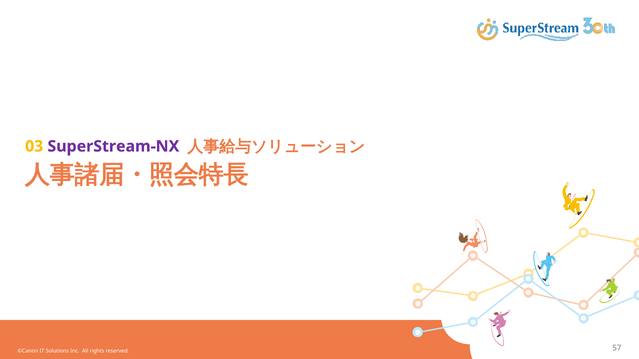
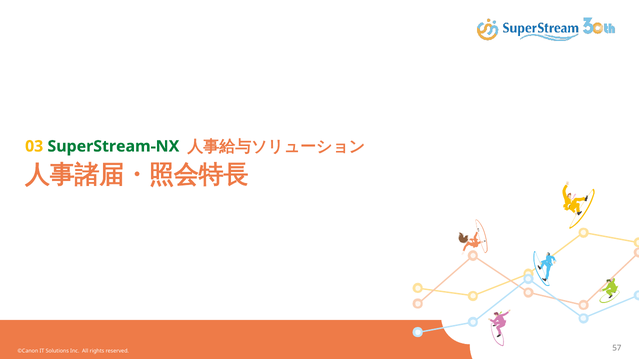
SuperStream-NX colour: purple -> green
